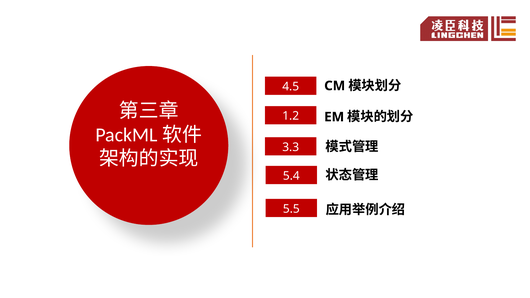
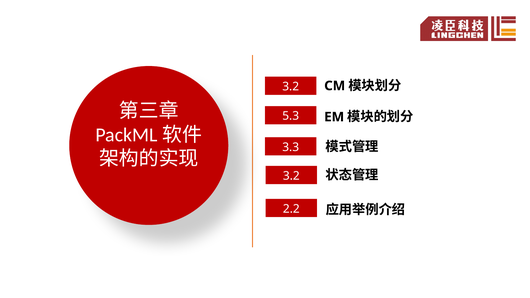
4.5 at (291, 87): 4.5 -> 3.2
1.2: 1.2 -> 5.3
5.4 at (291, 176): 5.4 -> 3.2
5.5: 5.5 -> 2.2
